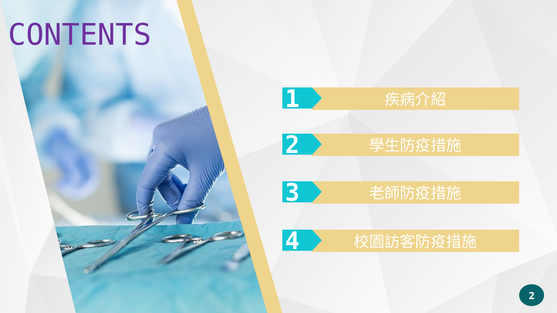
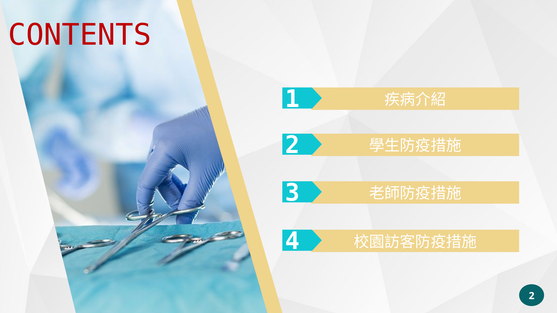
CONTENTS colour: purple -> red
